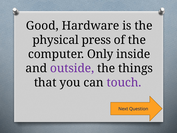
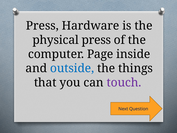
Good at (42, 26): Good -> Press
Only: Only -> Page
outside colour: purple -> blue
